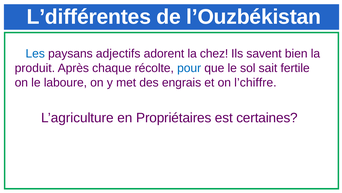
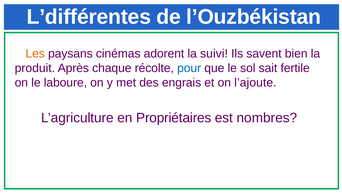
Les colour: blue -> orange
adjectifs: adjectifs -> cinémas
chez: chez -> suivi
l’chiffre: l’chiffre -> l’ajoute
certaines: certaines -> nombres
